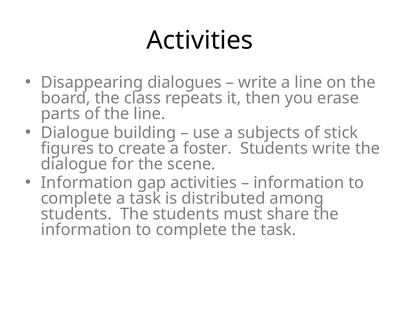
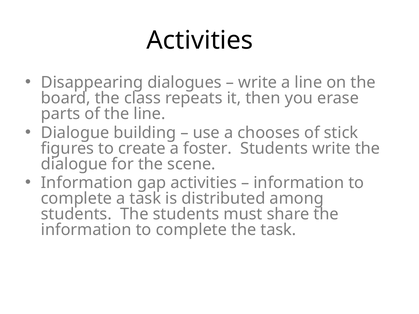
subjects: subjects -> chooses
